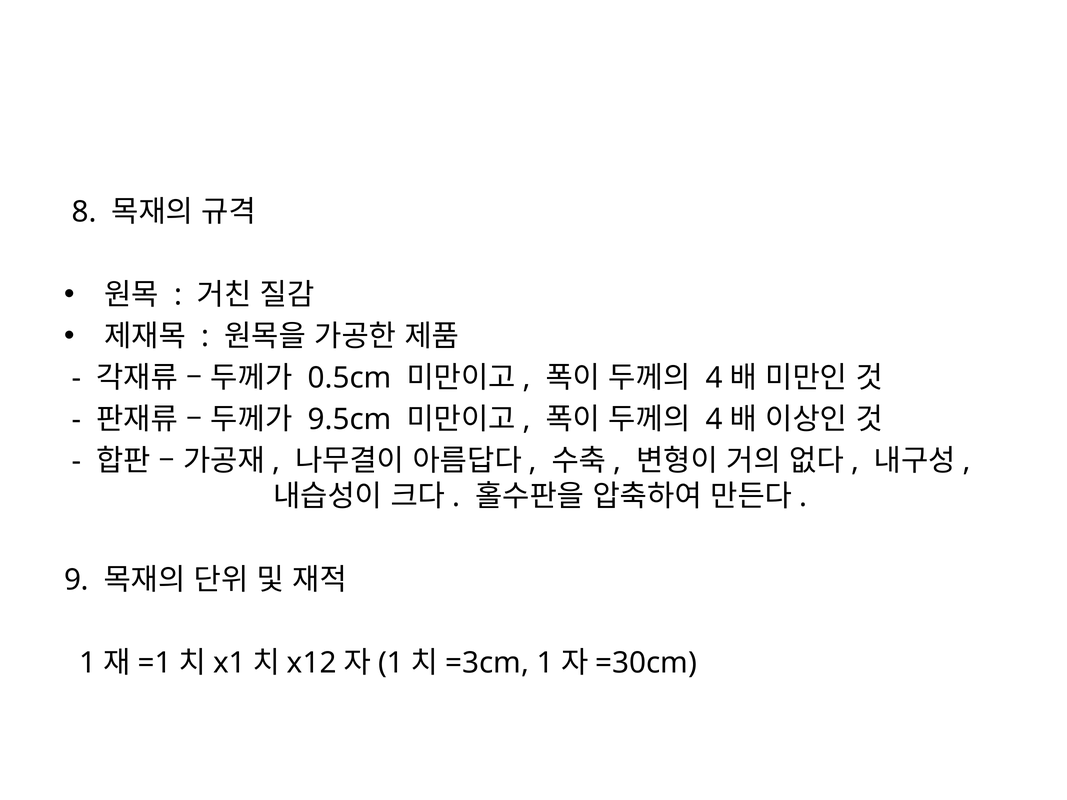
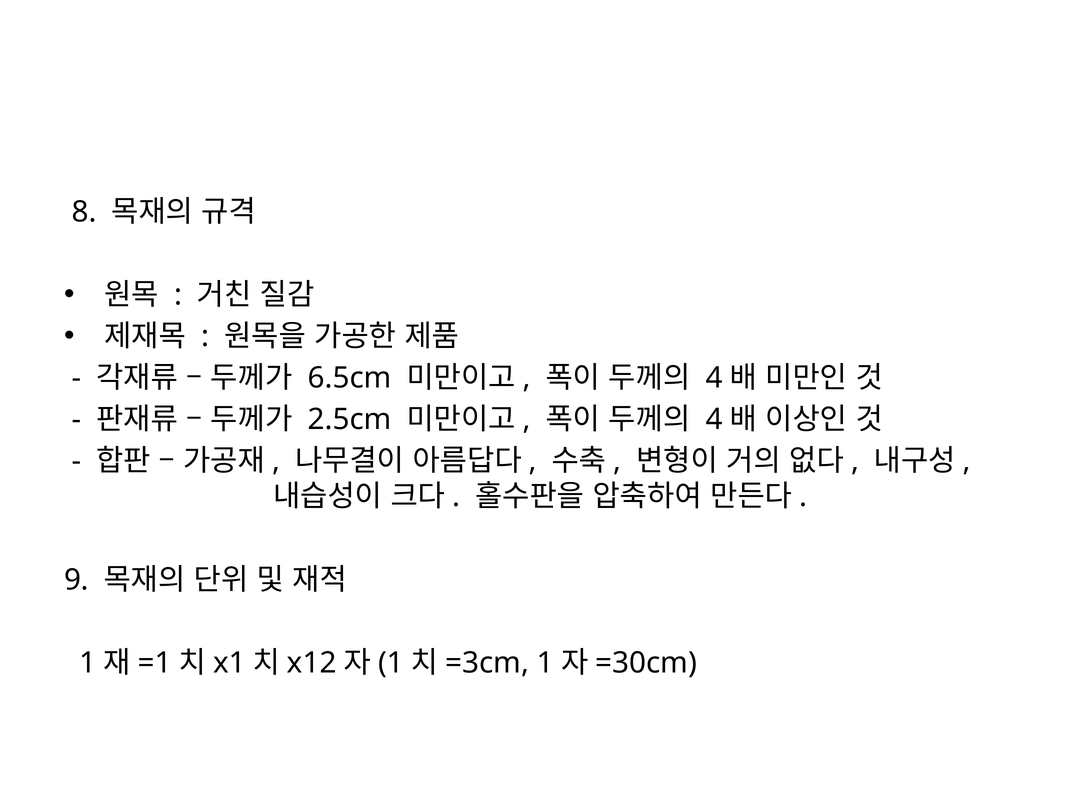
0.5cm: 0.5cm -> 6.5cm
9.5cm: 9.5cm -> 2.5cm
